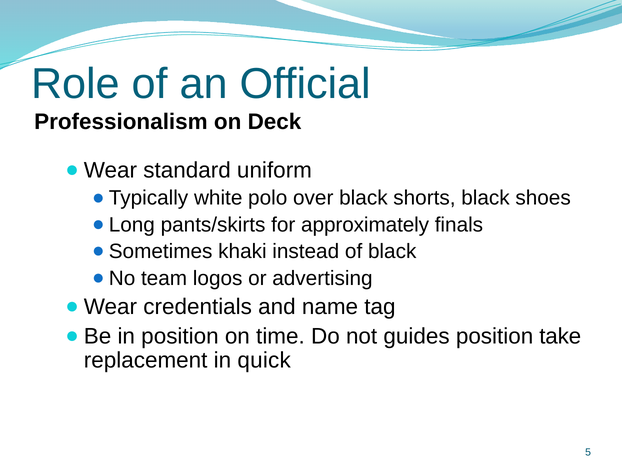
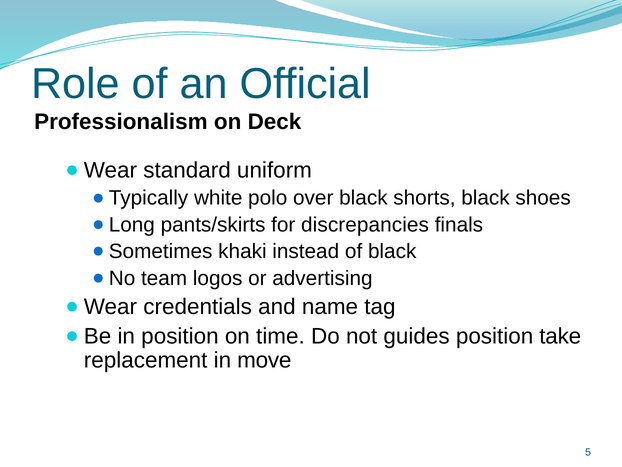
approximately: approximately -> discrepancies
quick: quick -> move
